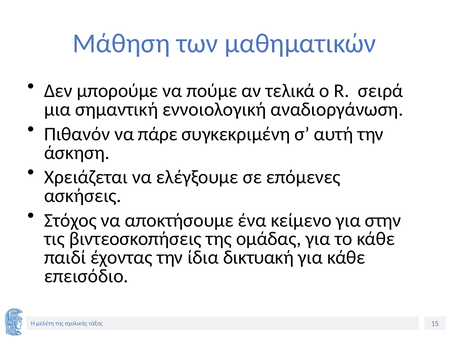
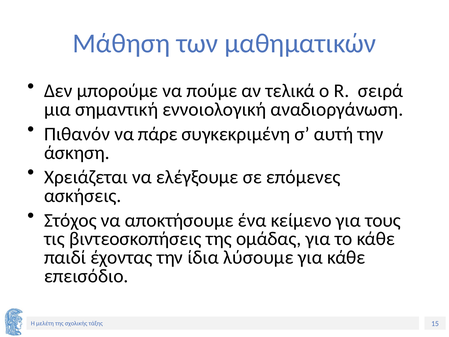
στην: στην -> τους
δικτυακή: δικτυακή -> λύσουμε
